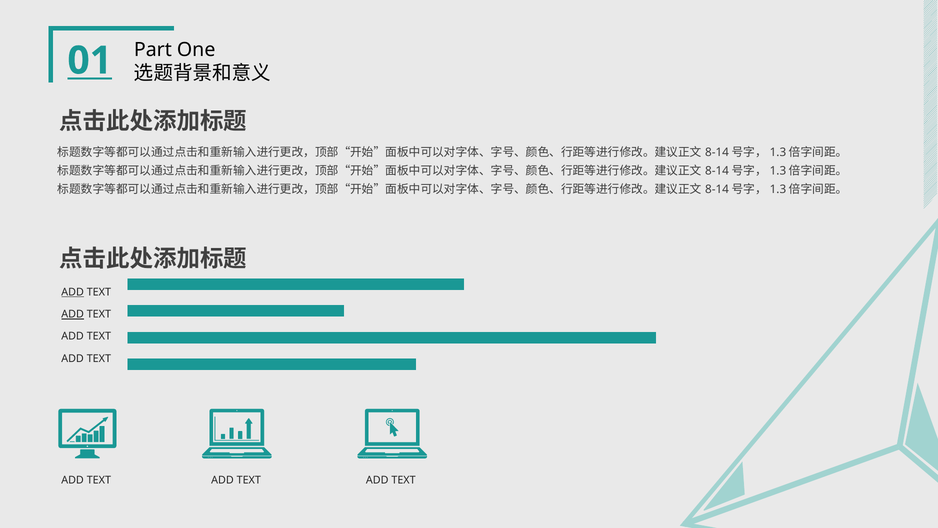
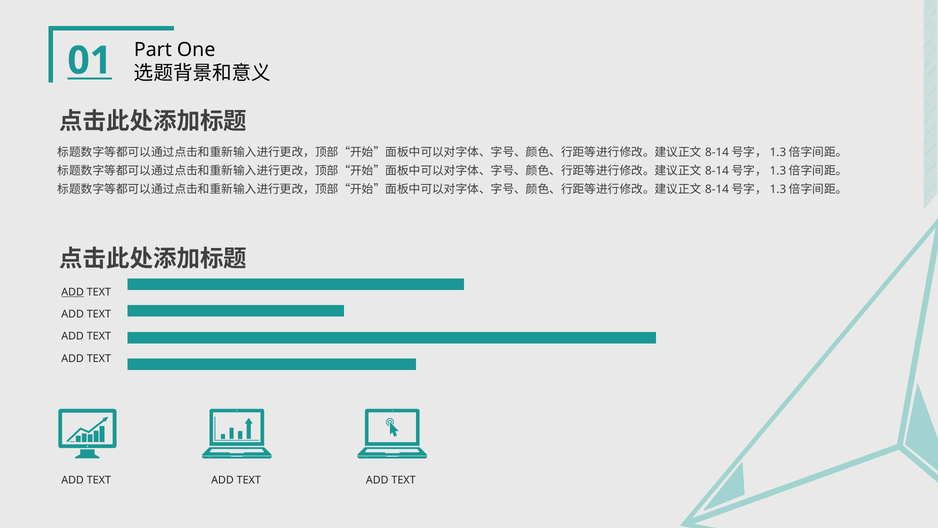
ADD at (73, 314) underline: present -> none
